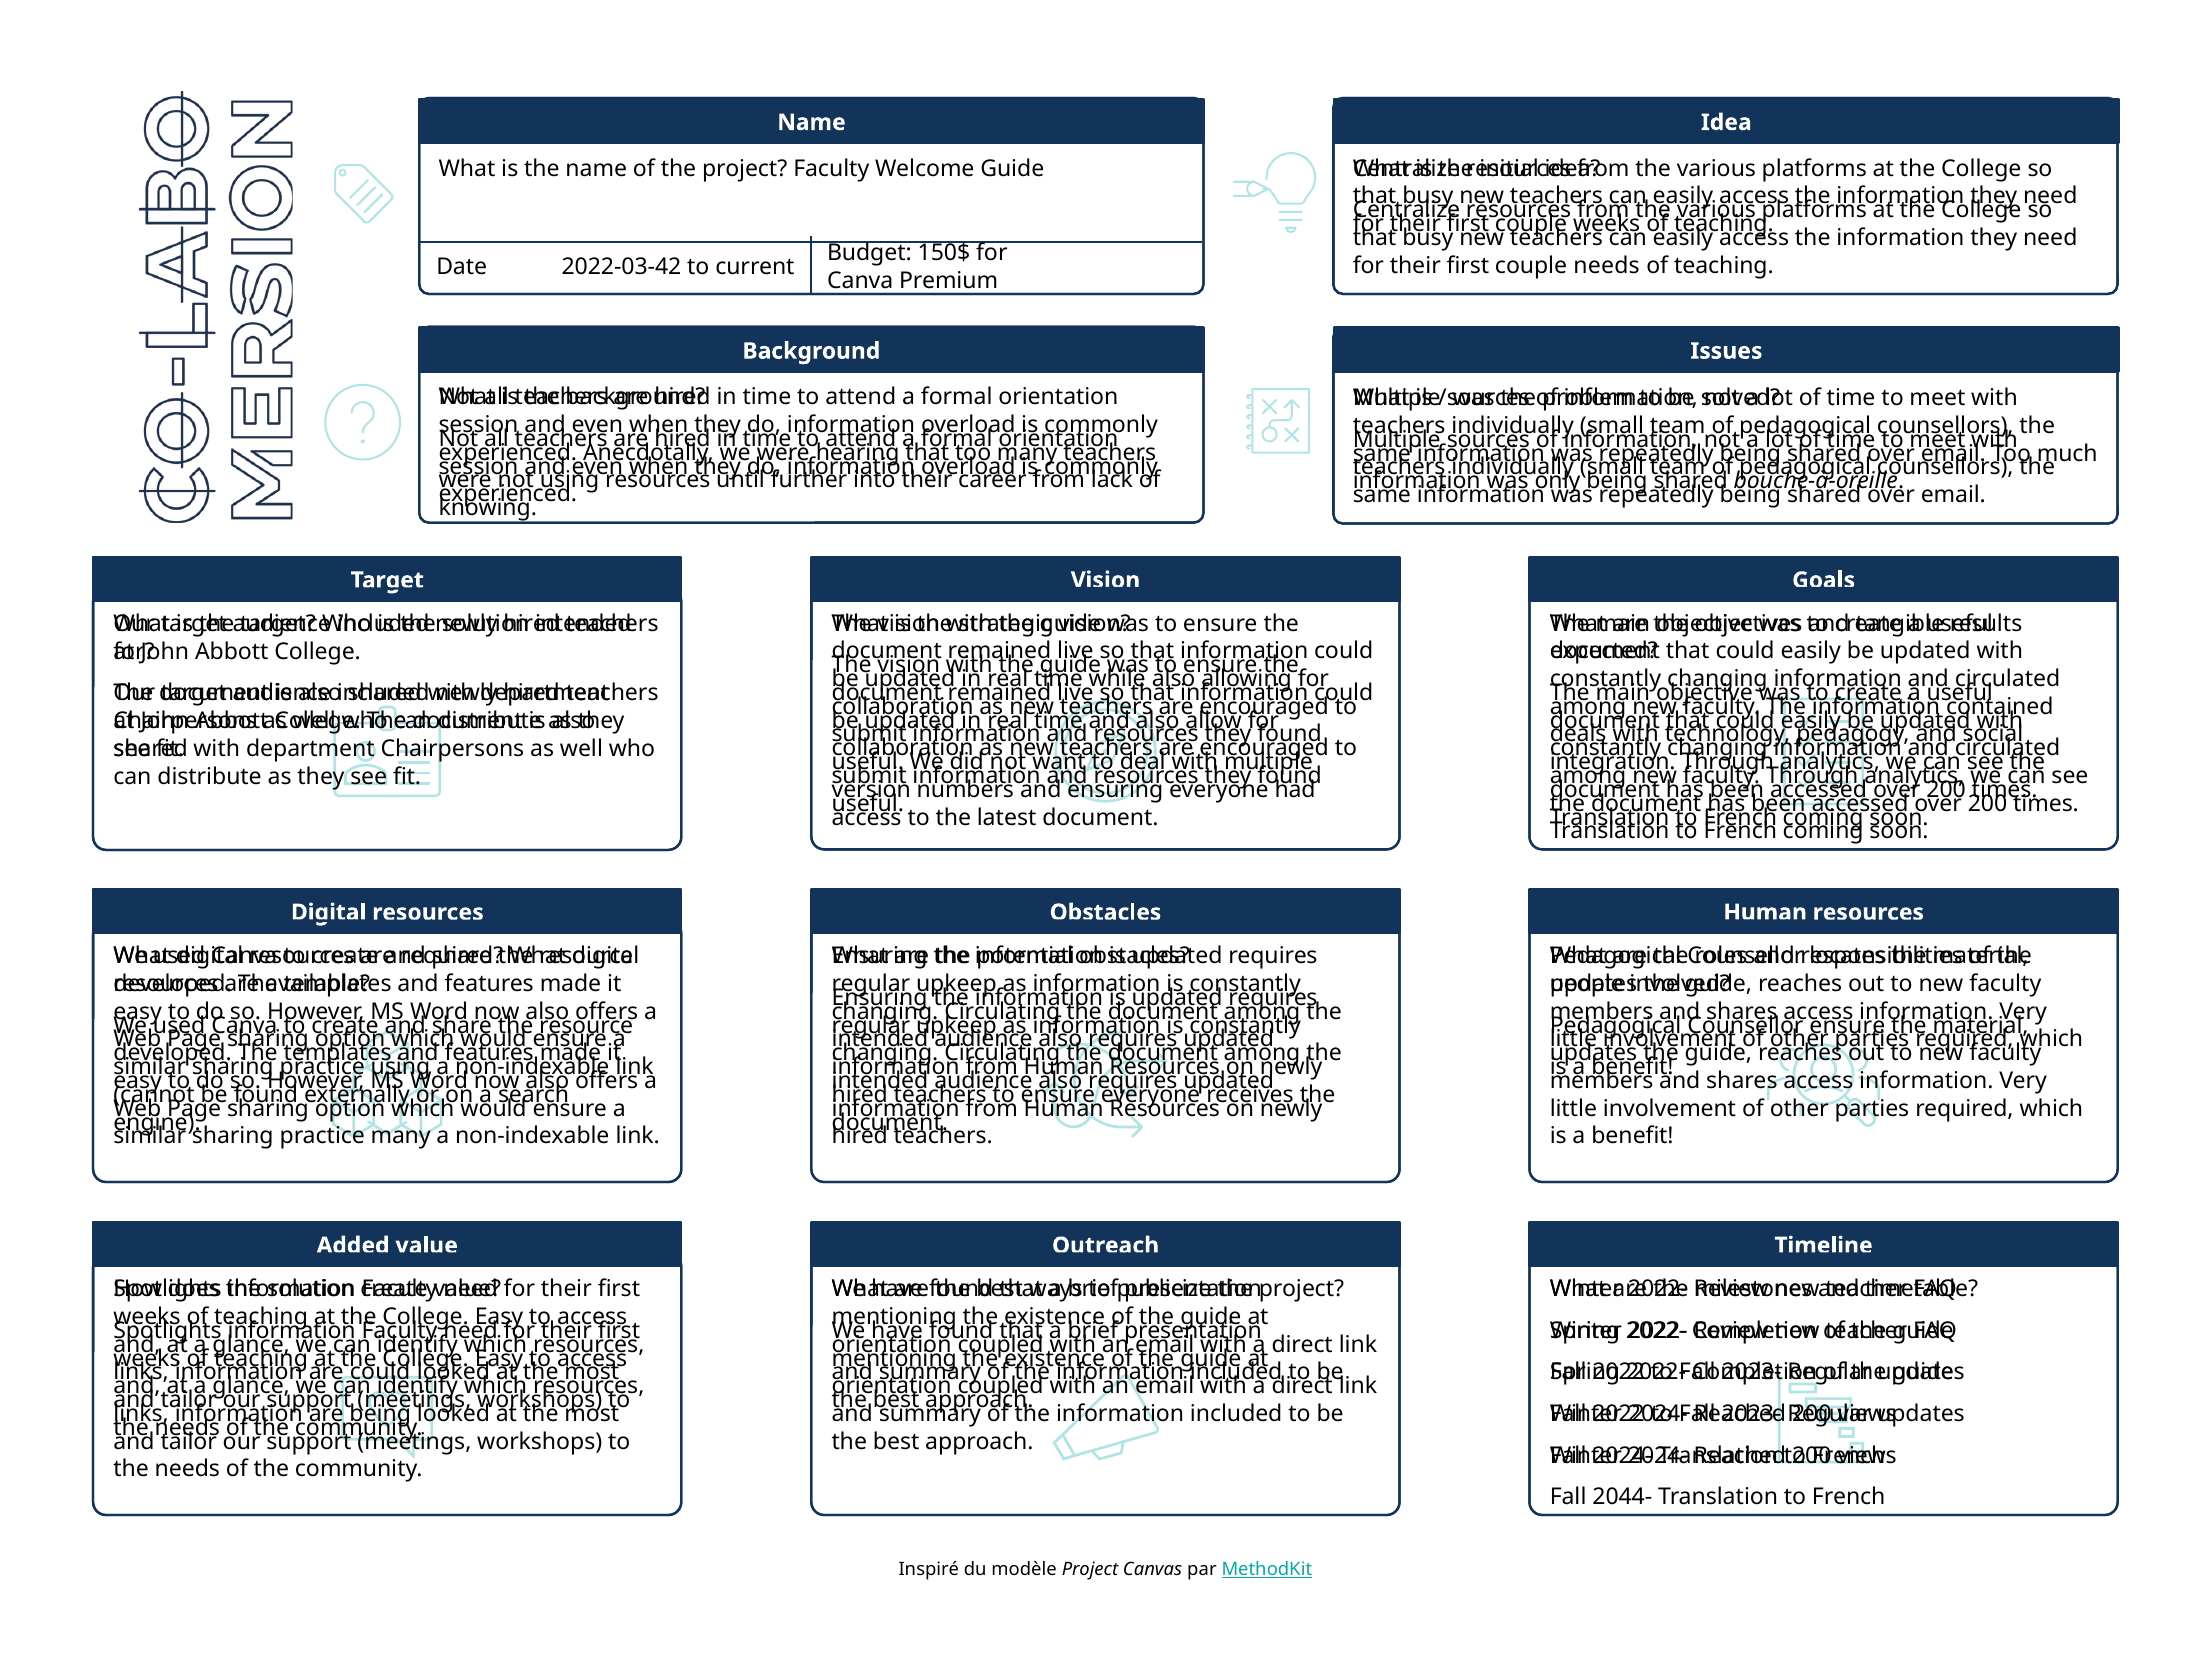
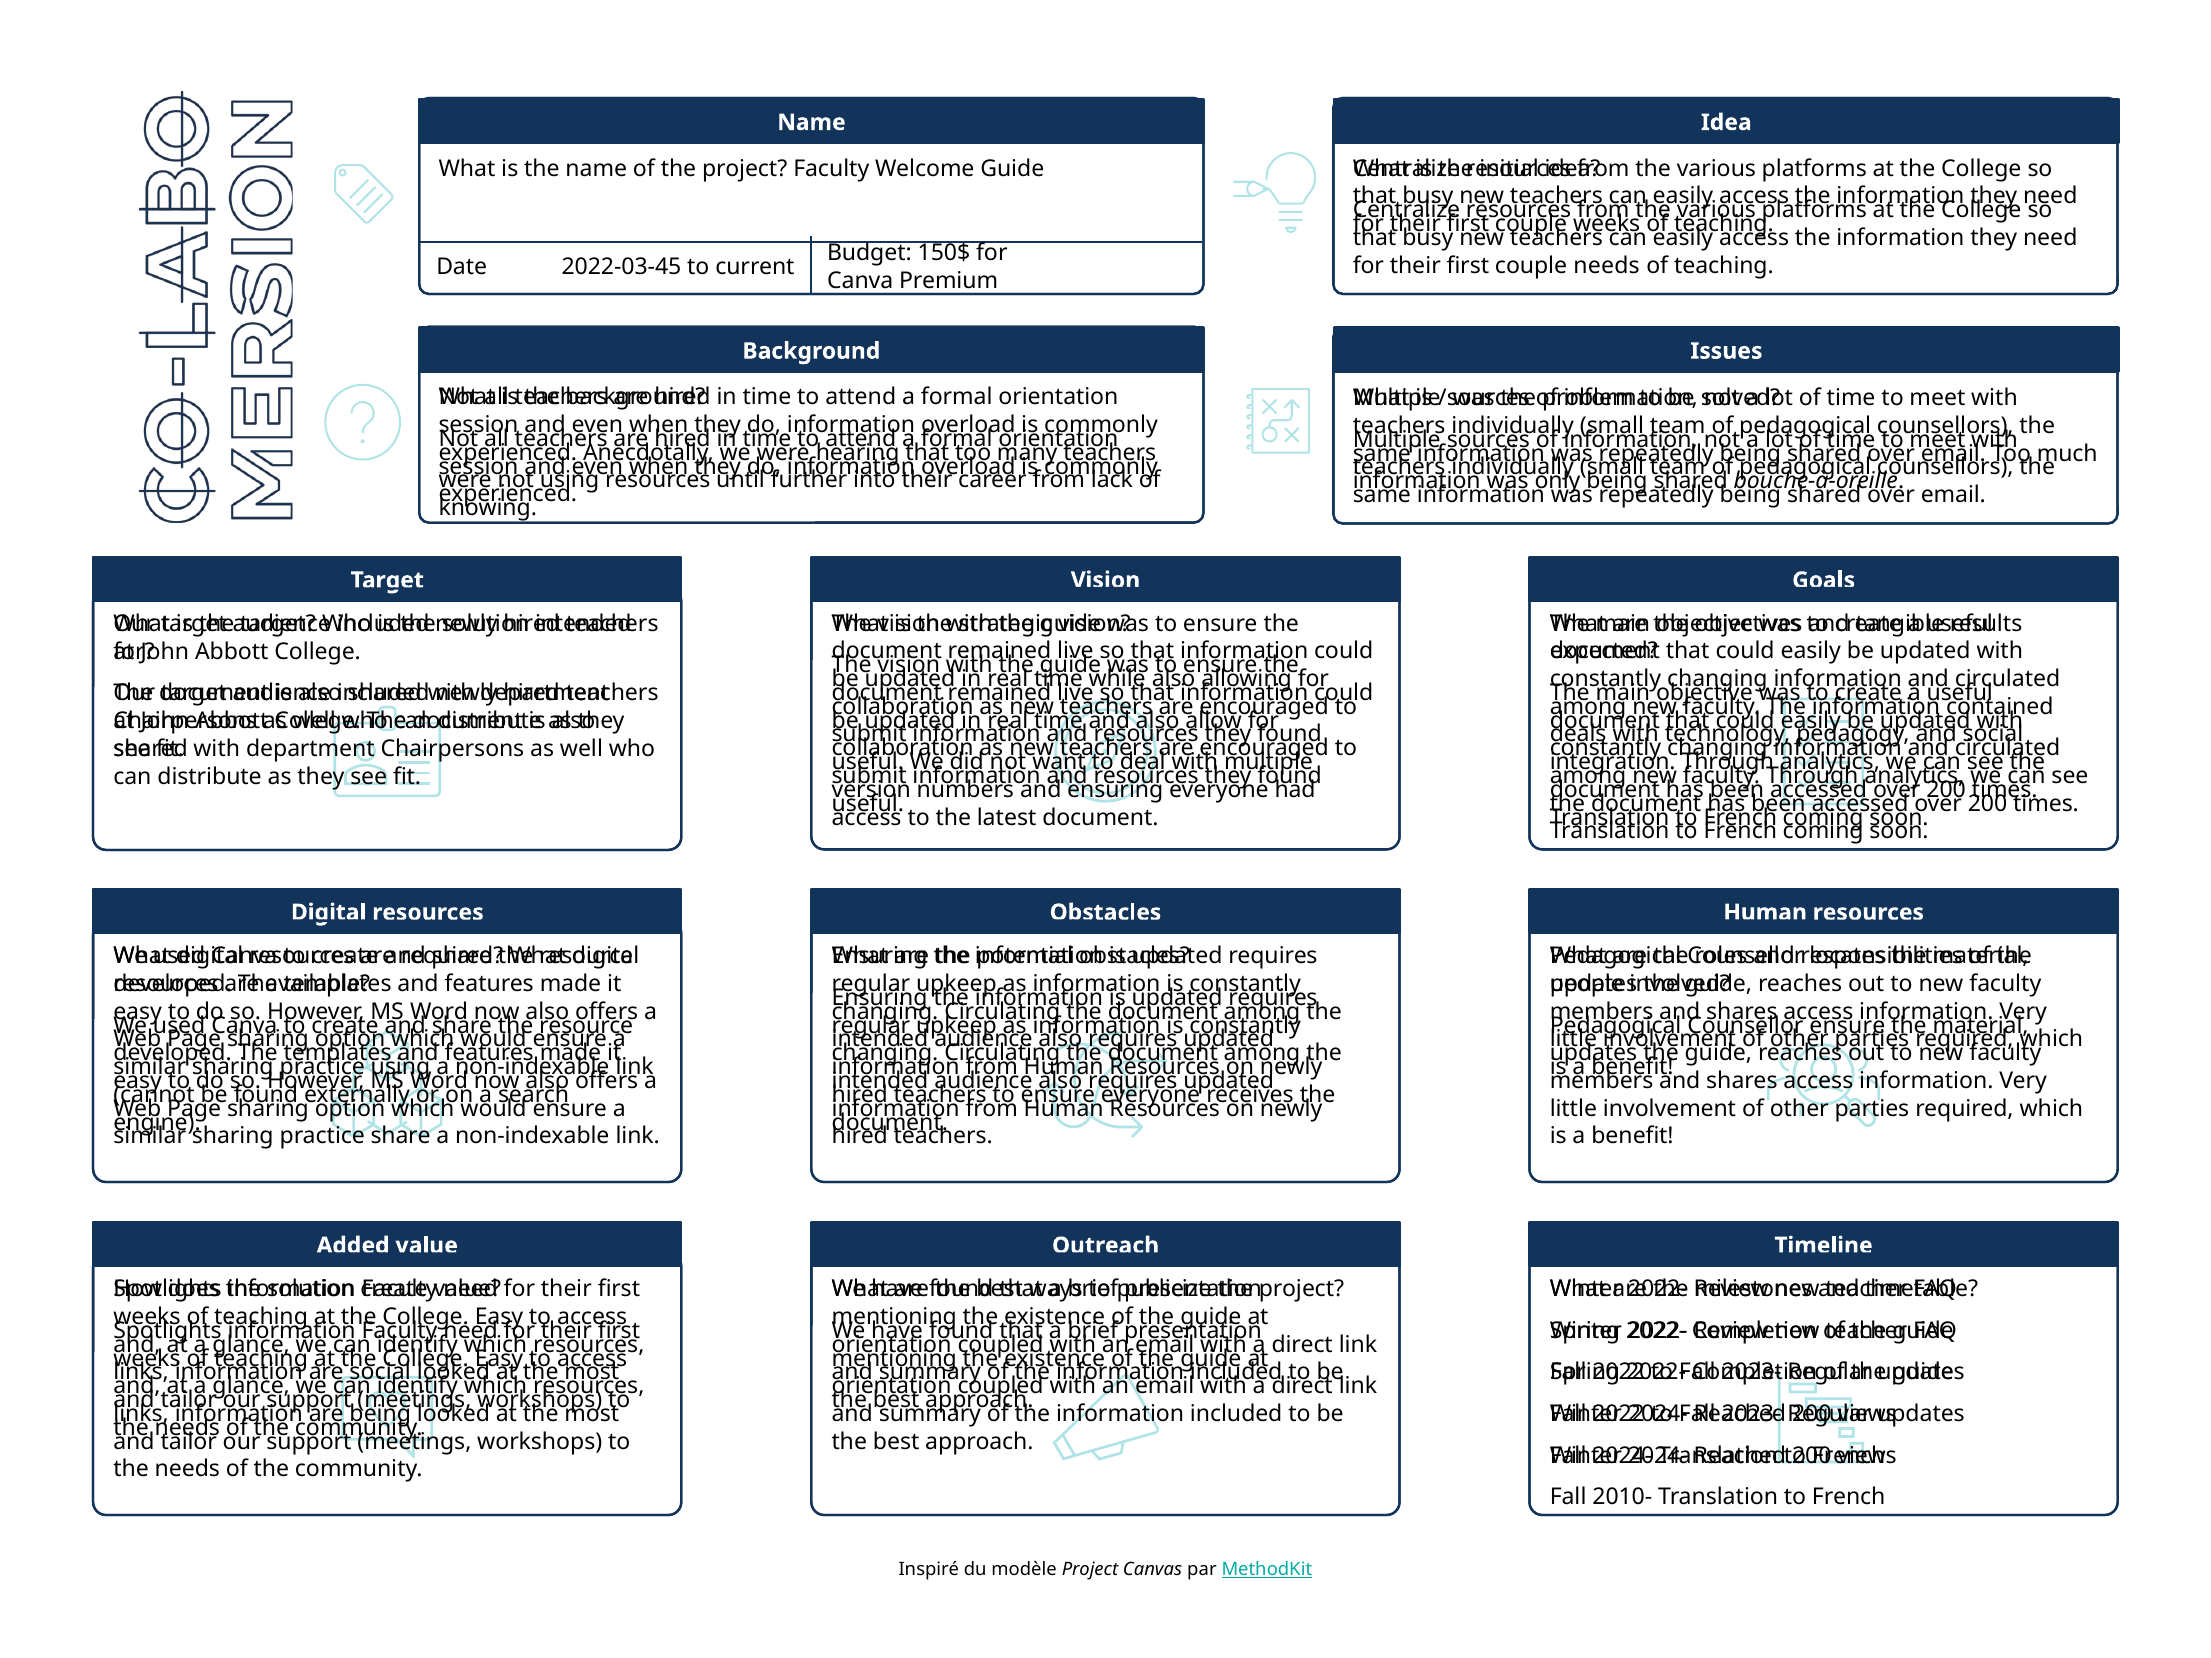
2022-03-42: 2022-03-42 -> 2022-03-45
practice many: many -> share
could at (380, 1373): could -> social
2044-: 2044- -> 2010-
